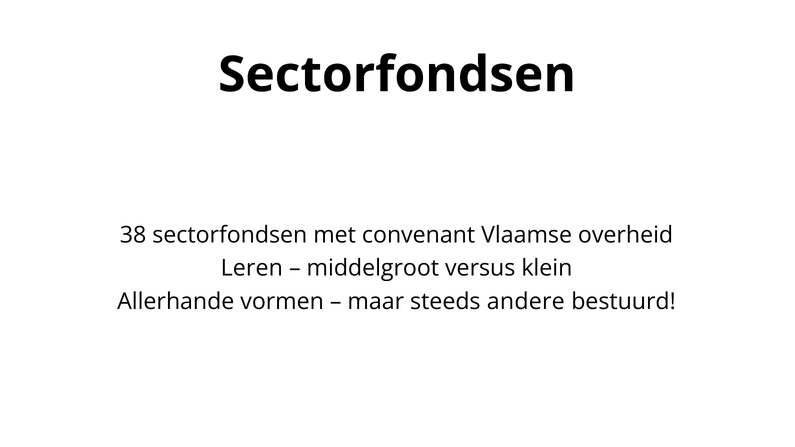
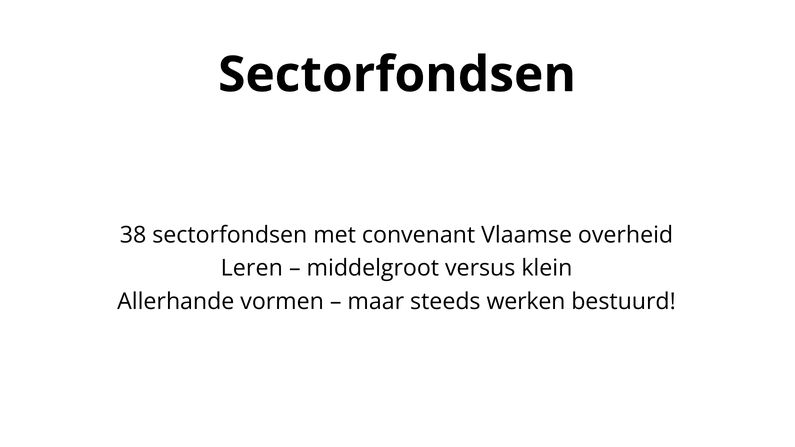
andere: andere -> werken
